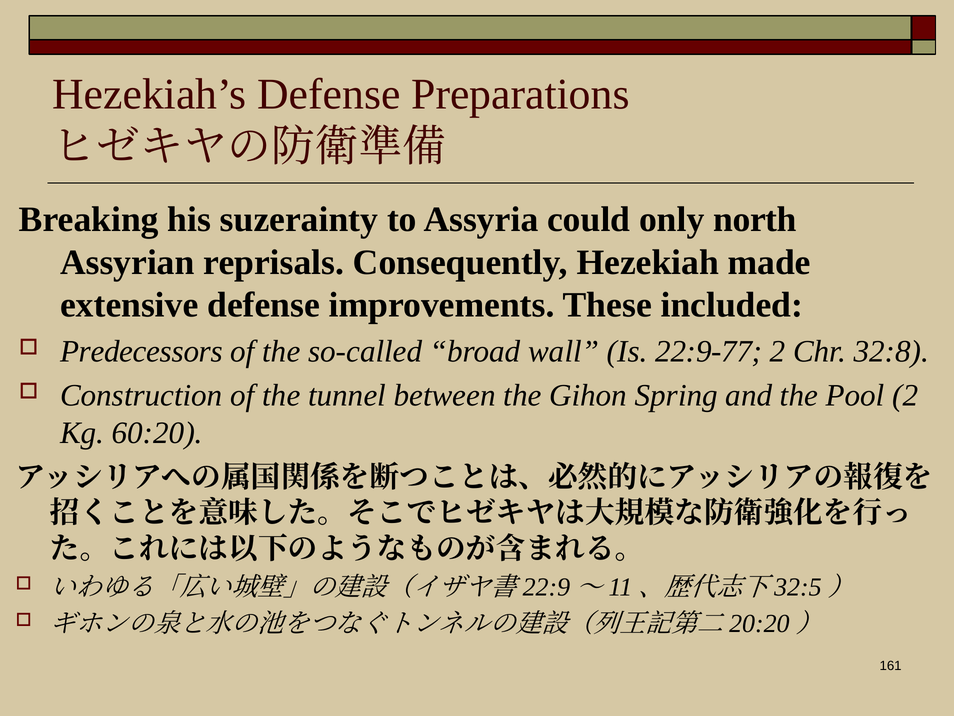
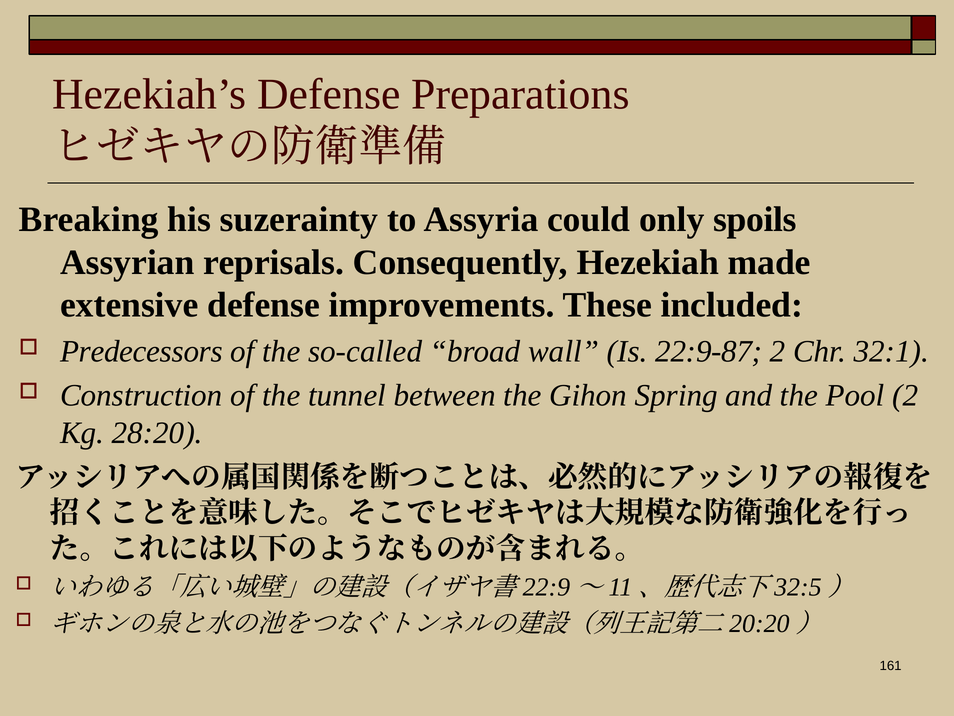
north: north -> spoils
22:9-77: 22:9-77 -> 22:9-87
32:8: 32:8 -> 32:1
60:20: 60:20 -> 28:20
